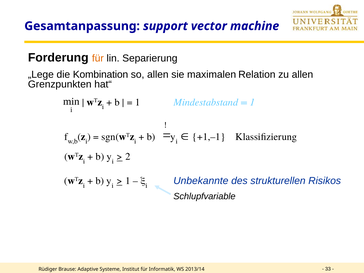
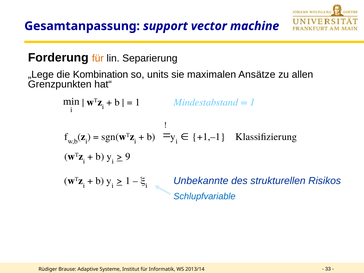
so allen: allen -> units
Relation: Relation -> Ansätze
2: 2 -> 9
Schlupfvariable colour: black -> blue
